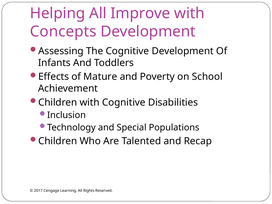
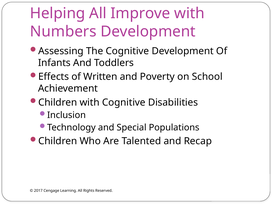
Concepts: Concepts -> Numbers
Mature: Mature -> Written
